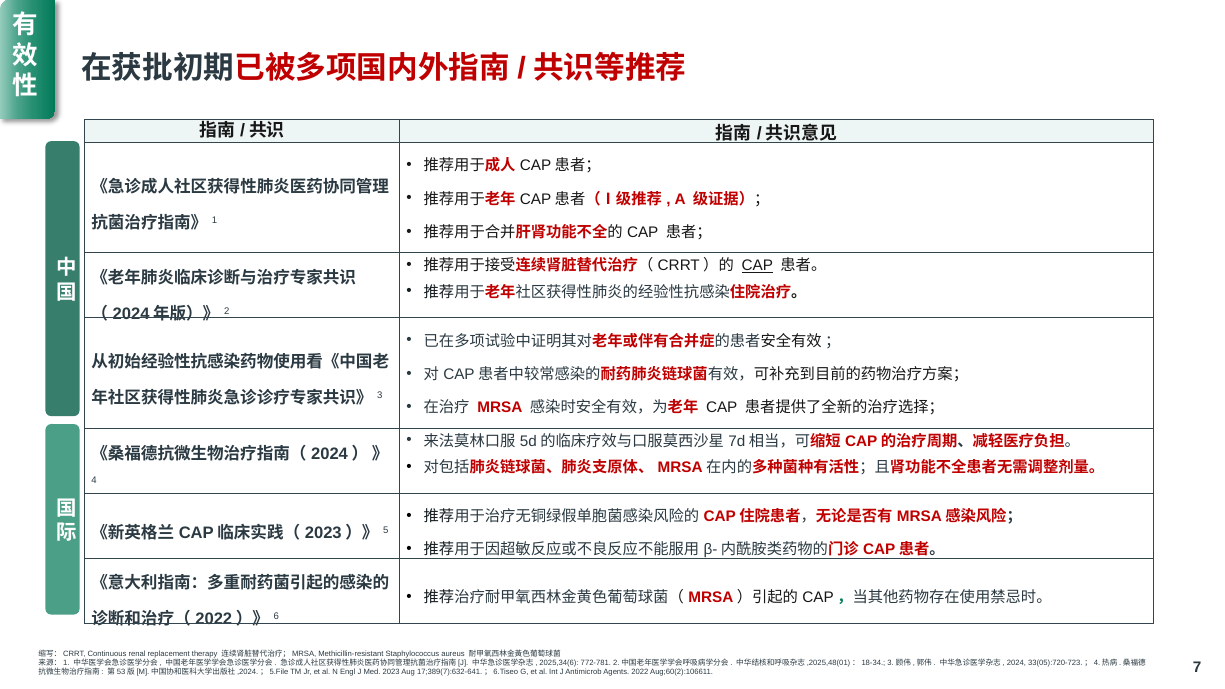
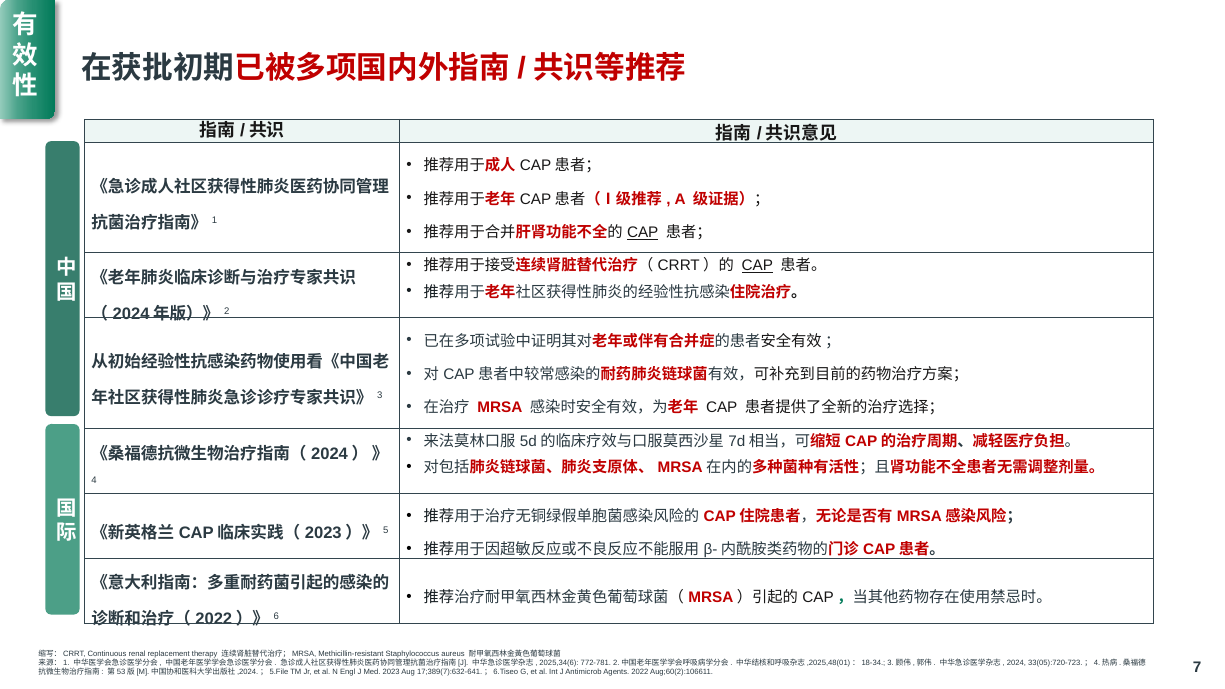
CAP at (643, 233) underline: none -> present
